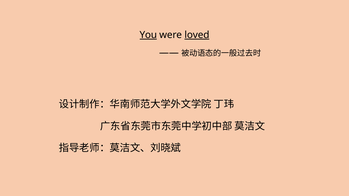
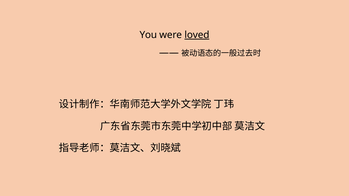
You underline: present -> none
